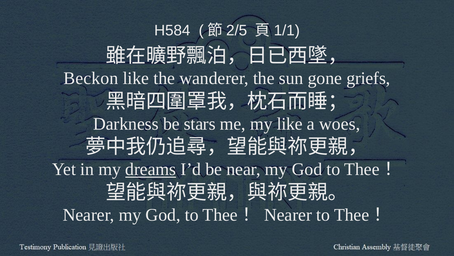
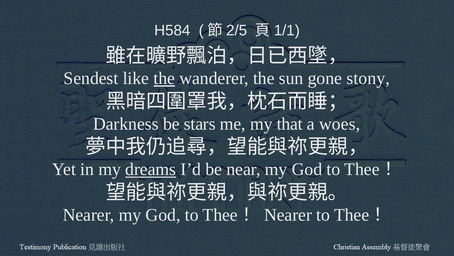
Beckon: Beckon -> Sendest
the at (164, 78) underline: none -> present
griefs: griefs -> stony
my like: like -> that
